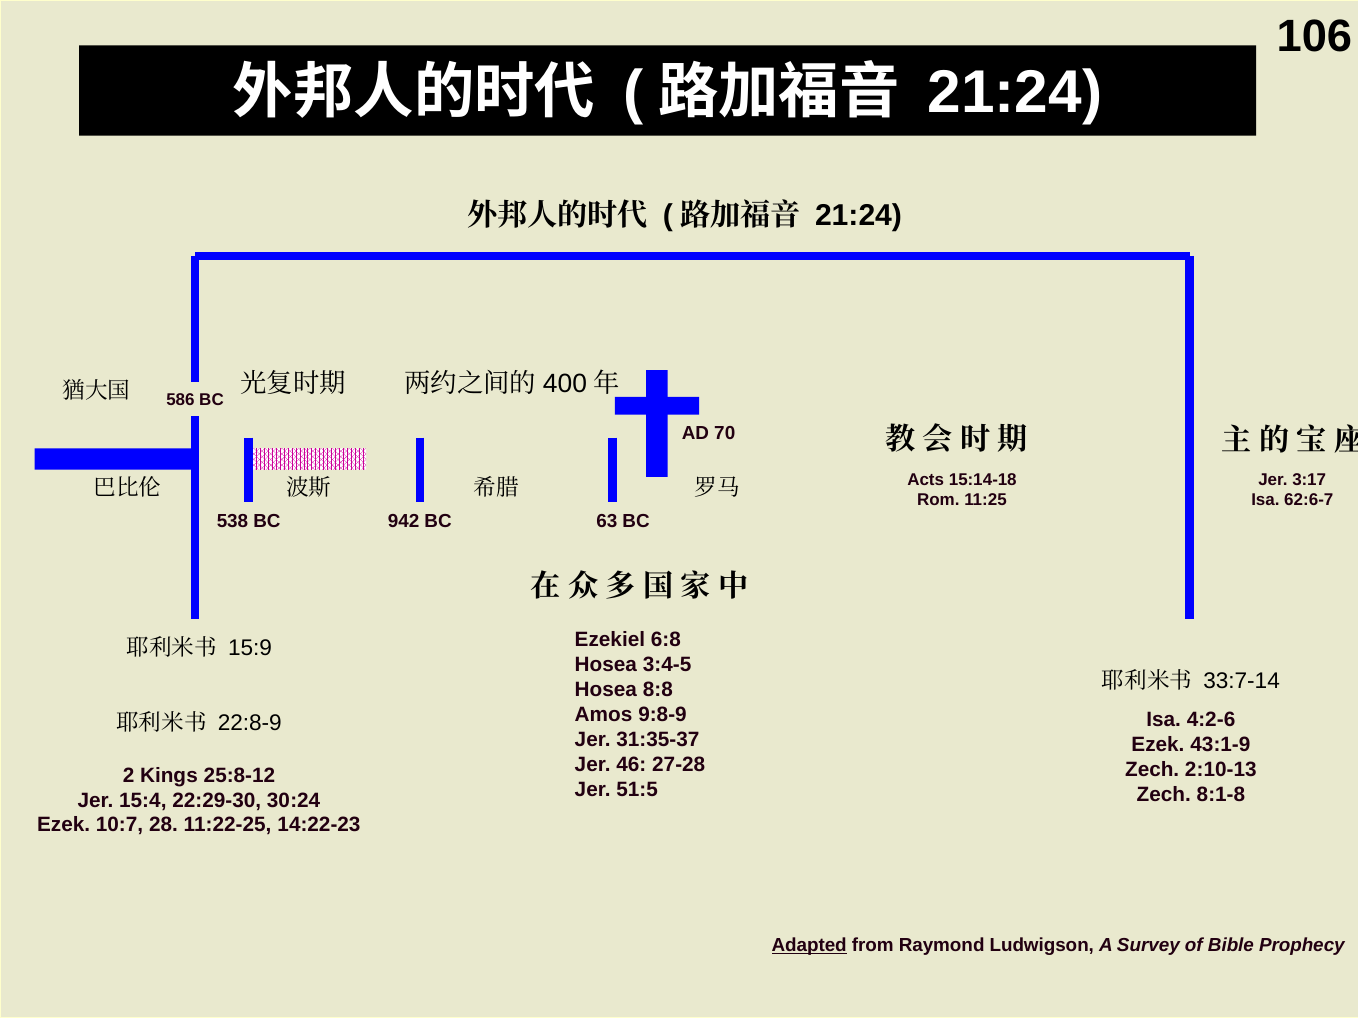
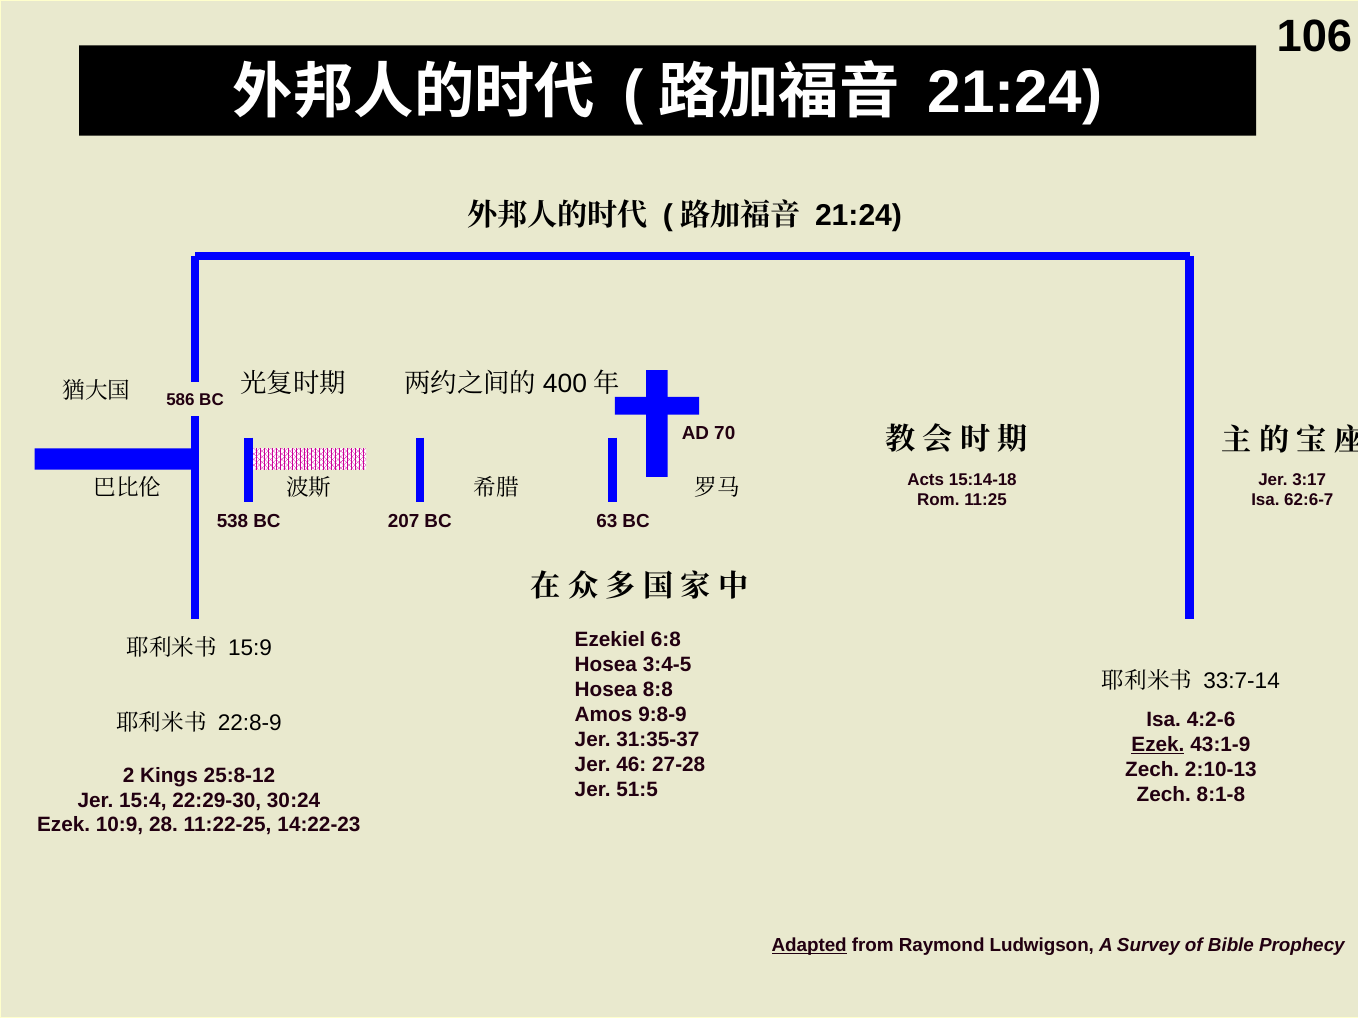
942: 942 -> 207
Ezek at (1158, 745) underline: none -> present
10:7: 10:7 -> 10:9
